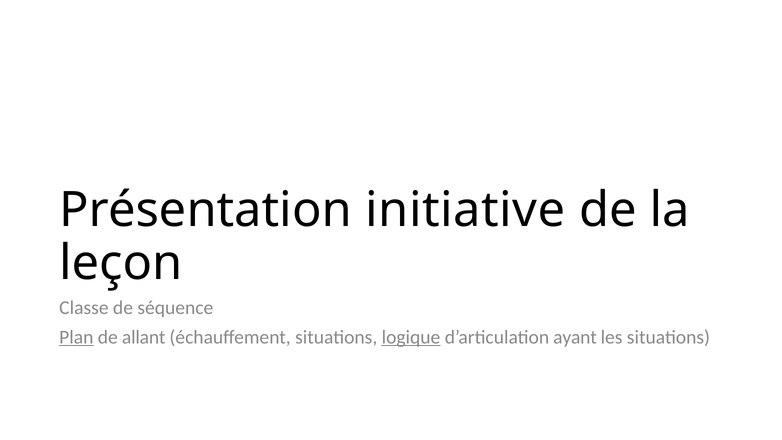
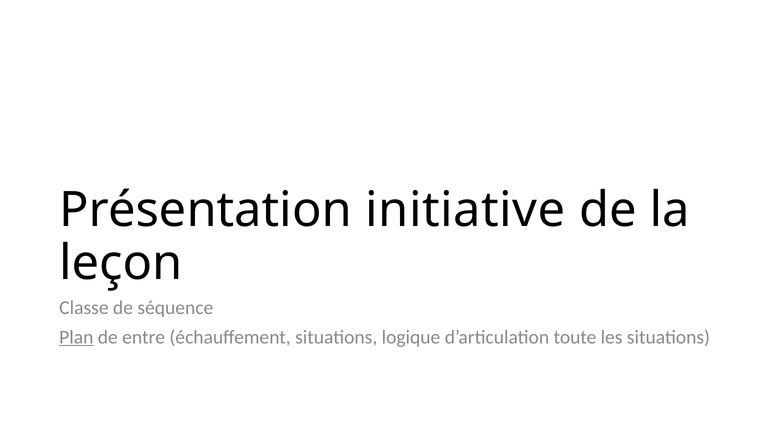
allant: allant -> entre
logique underline: present -> none
ayant: ayant -> toute
